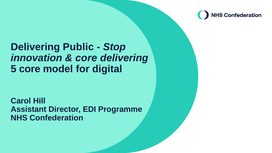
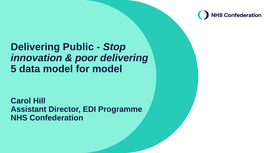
core at (86, 58): core -> poor
5 core: core -> data
for digital: digital -> model
